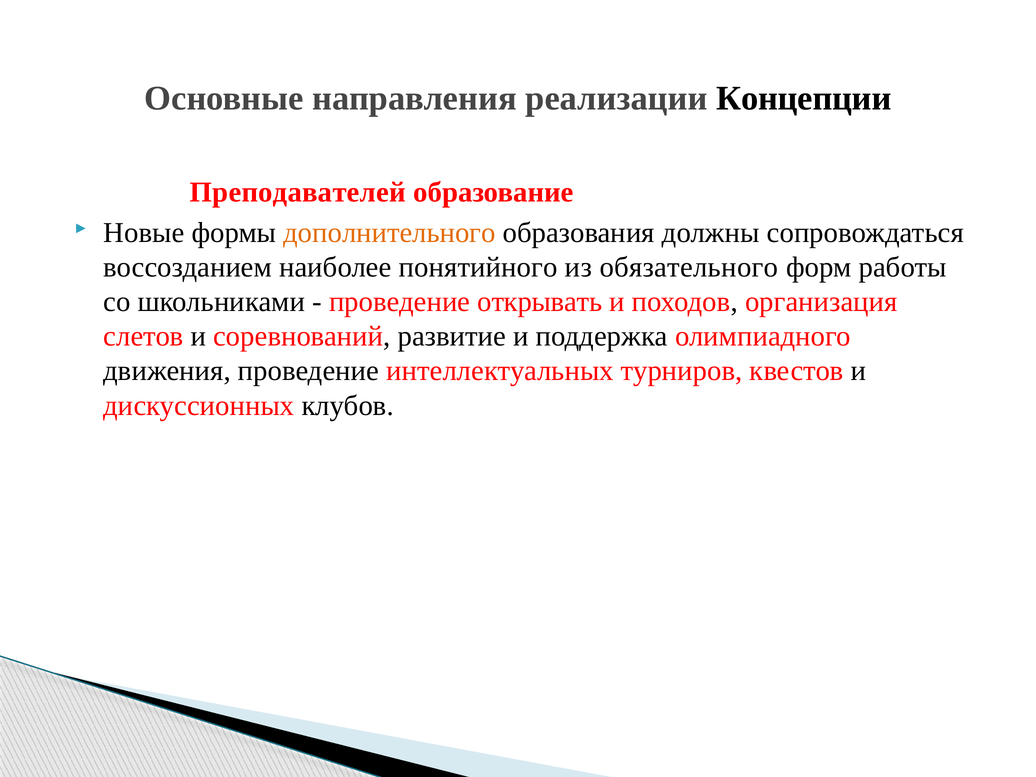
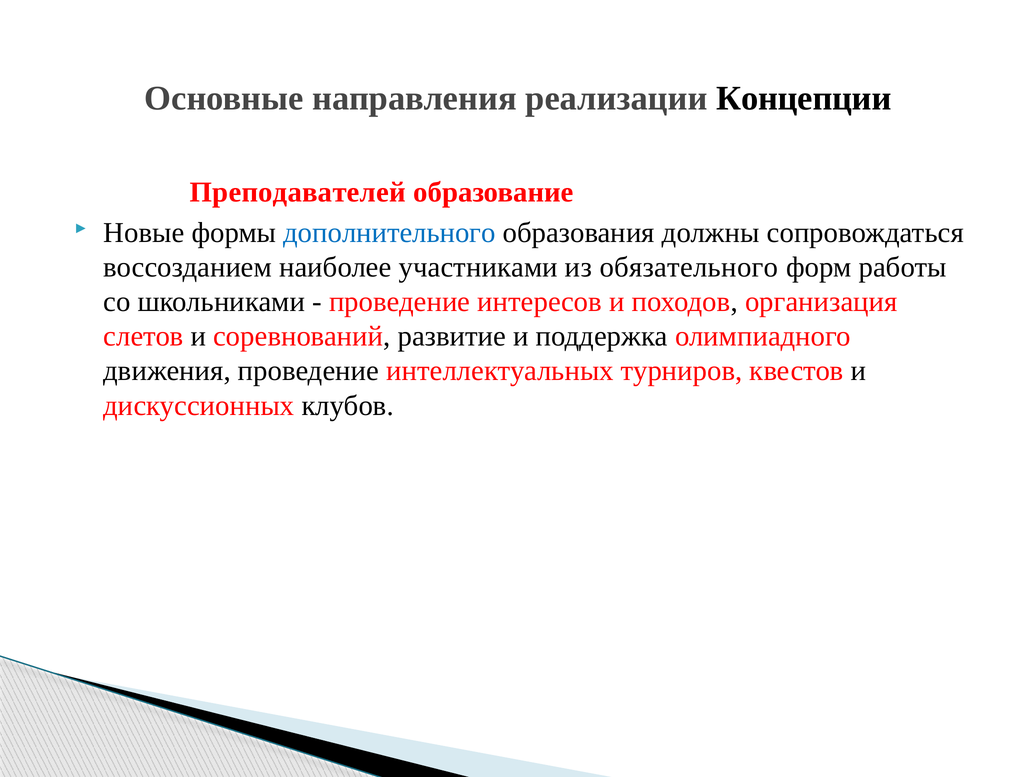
дополнительного colour: orange -> blue
понятийного: понятийного -> участниками
открывать: открывать -> интересов
